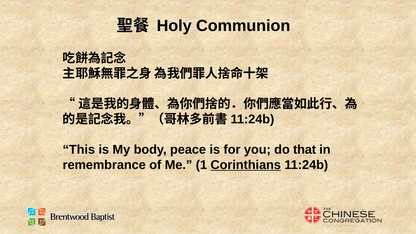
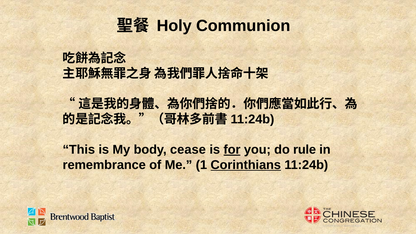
peace: peace -> cease
for underline: none -> present
that: that -> rule
